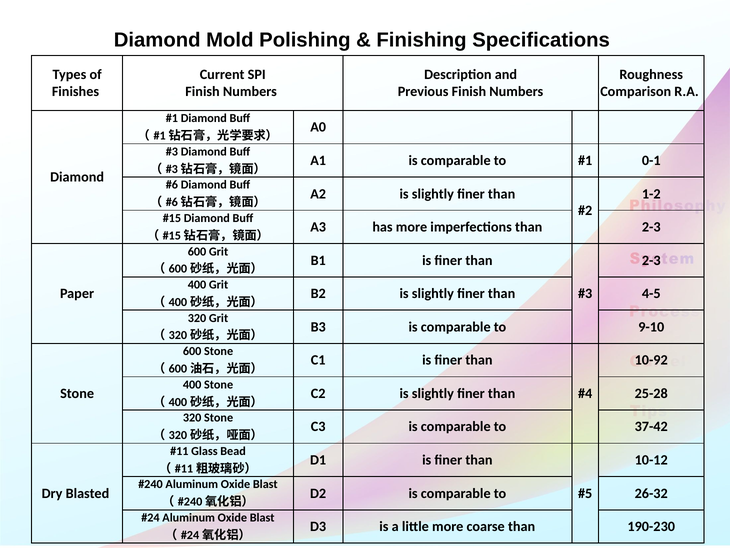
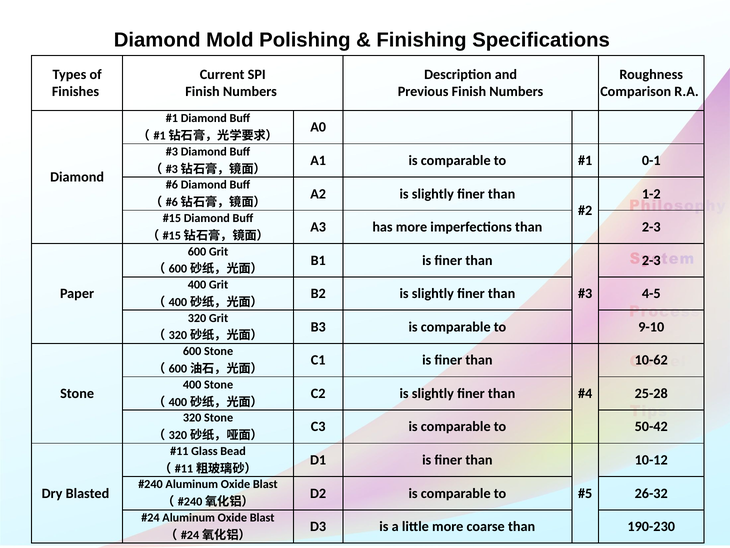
10-92: 10-92 -> 10-62
37-42: 37-42 -> 50-42
